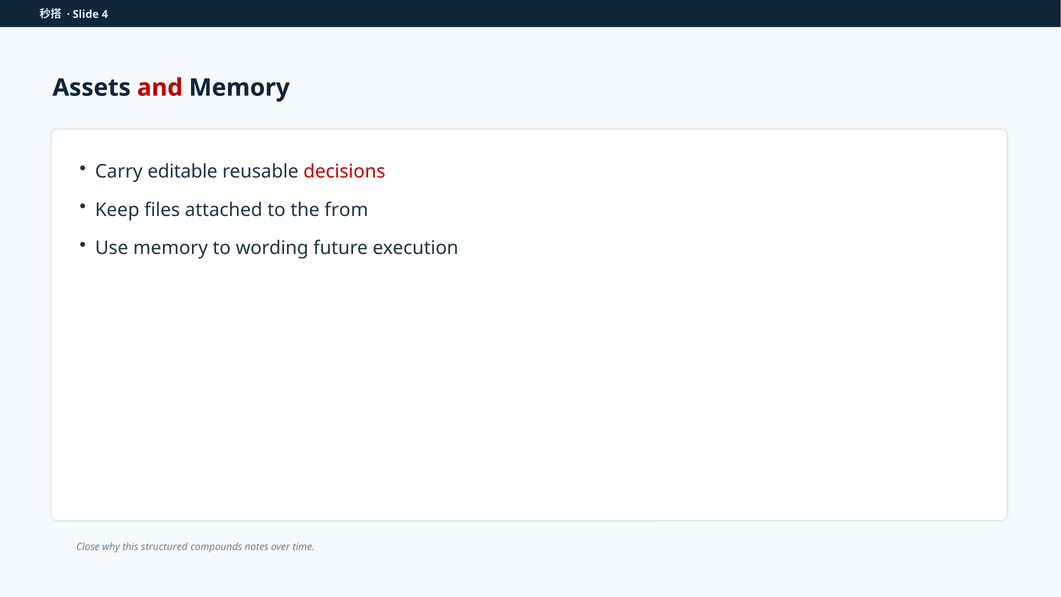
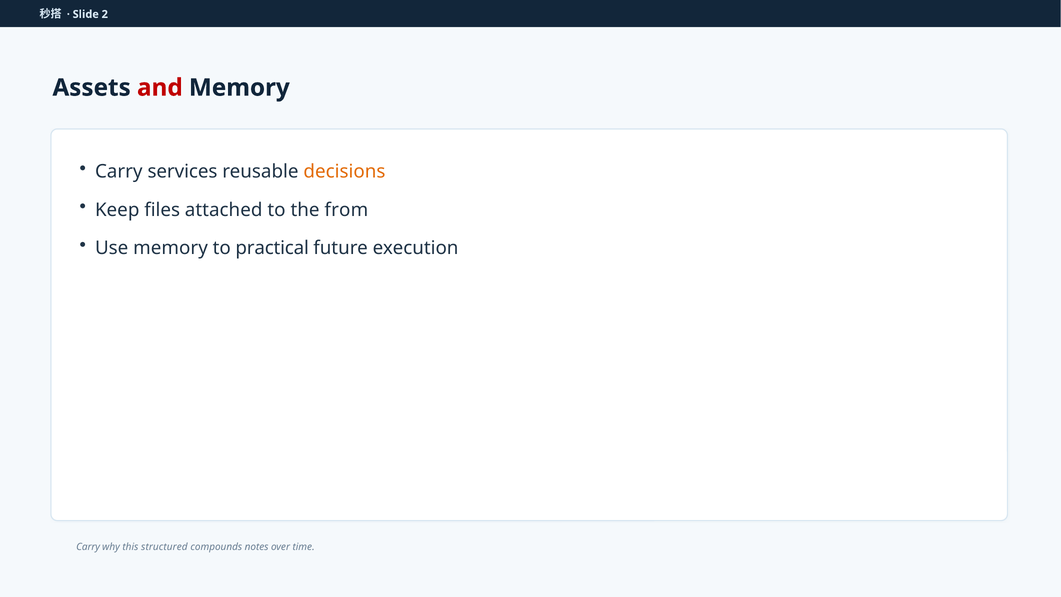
4: 4 -> 2
editable: editable -> services
decisions colour: red -> orange
wording: wording -> practical
Close at (88, 547): Close -> Carry
